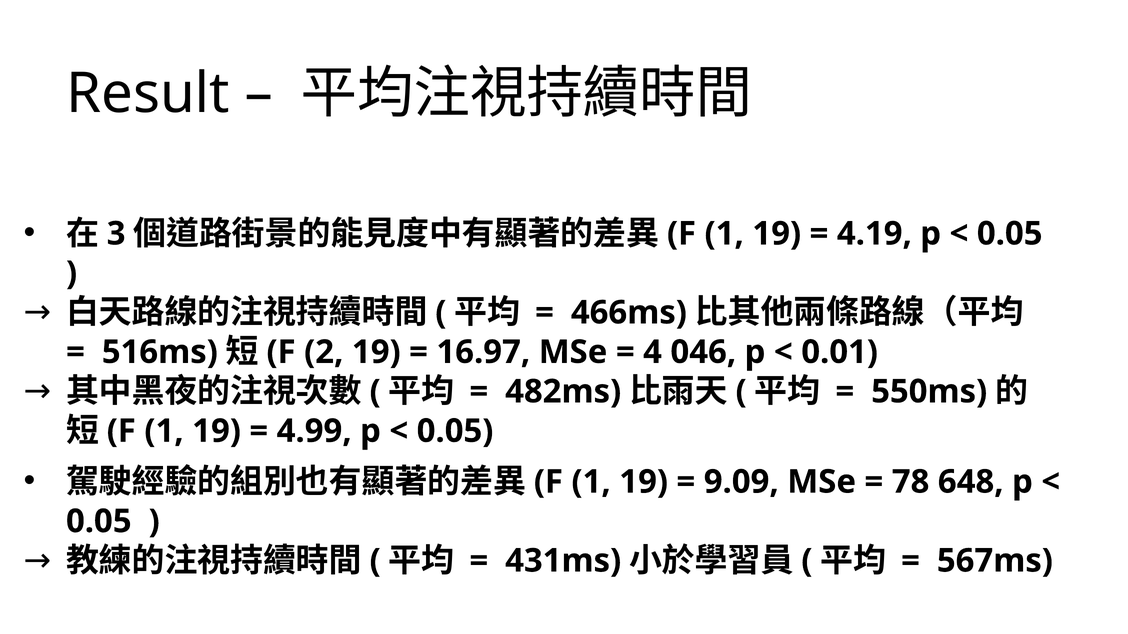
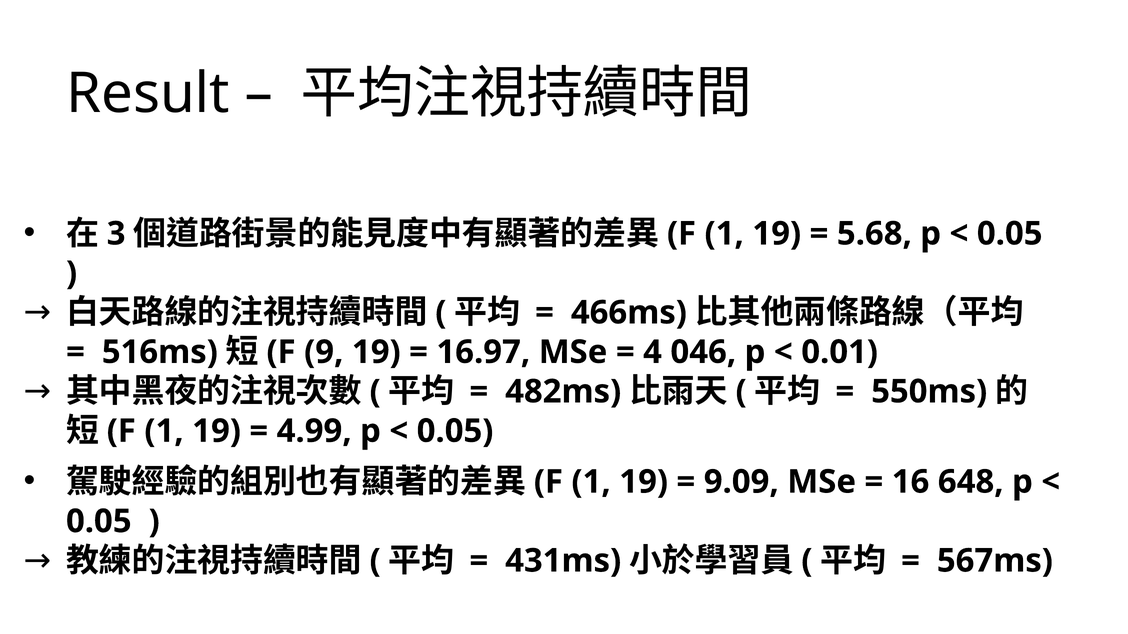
4.19: 4.19 -> 5.68
2: 2 -> 9
78: 78 -> 16
